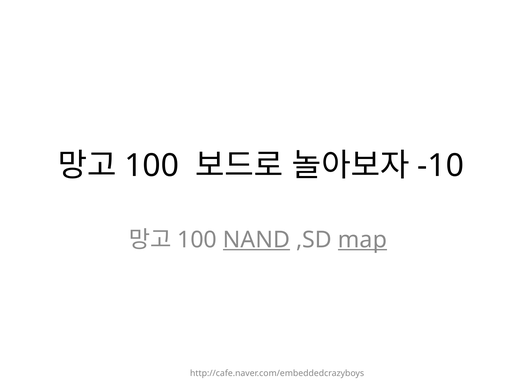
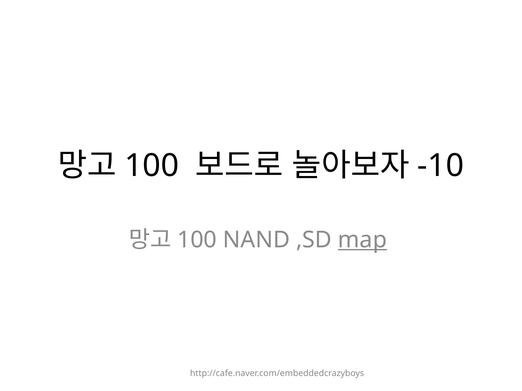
NAND underline: present -> none
